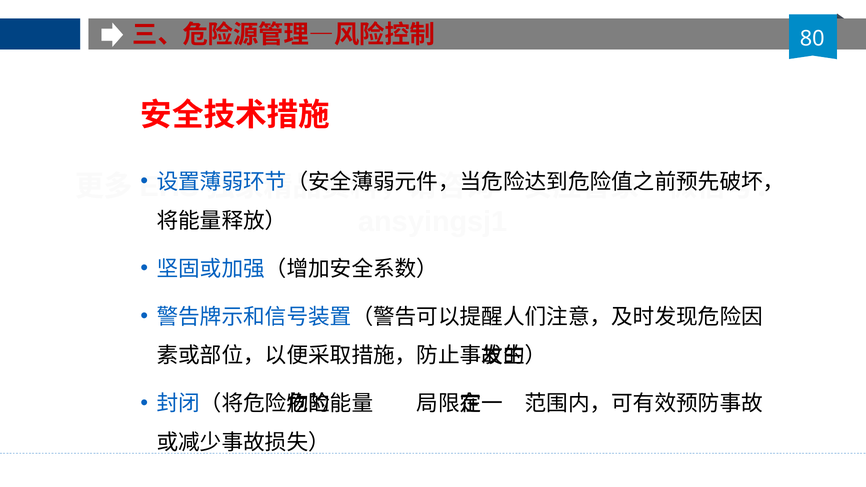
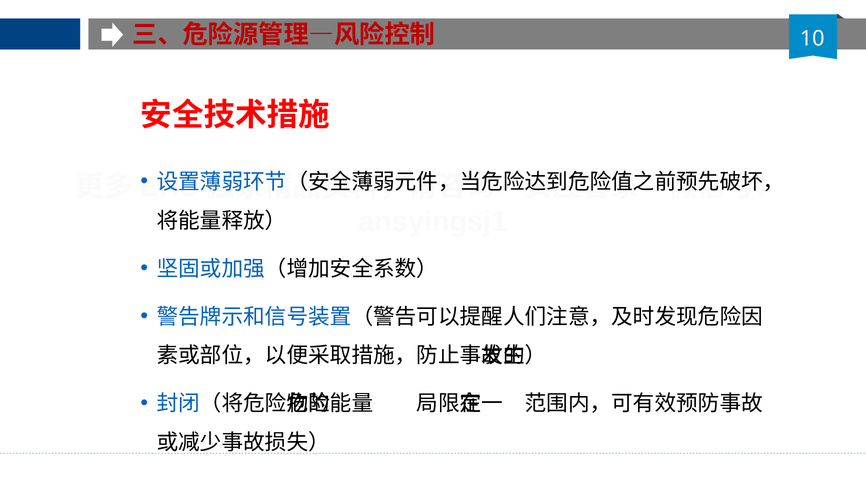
80: 80 -> 10
